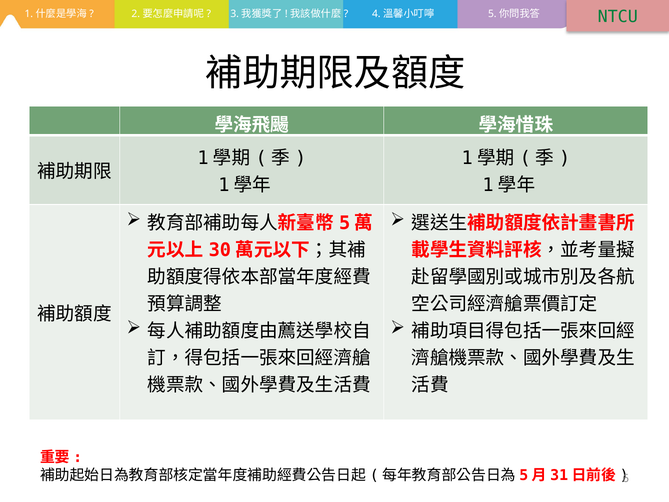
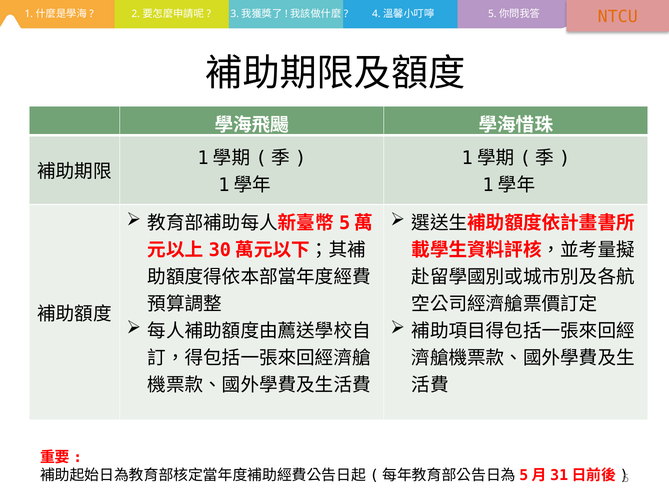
NTCU colour: green -> orange
